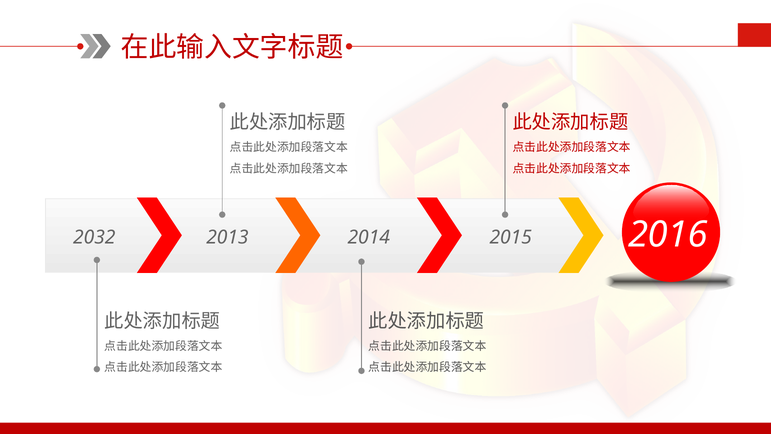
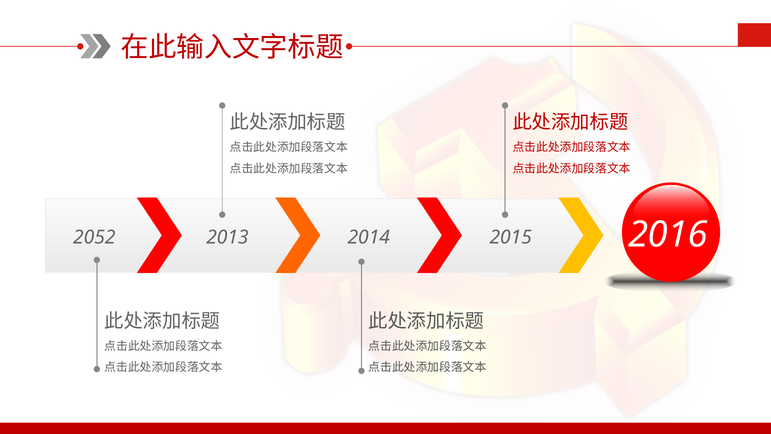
2032: 2032 -> 2052
